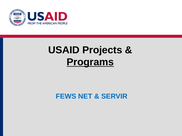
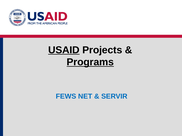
USAID underline: none -> present
